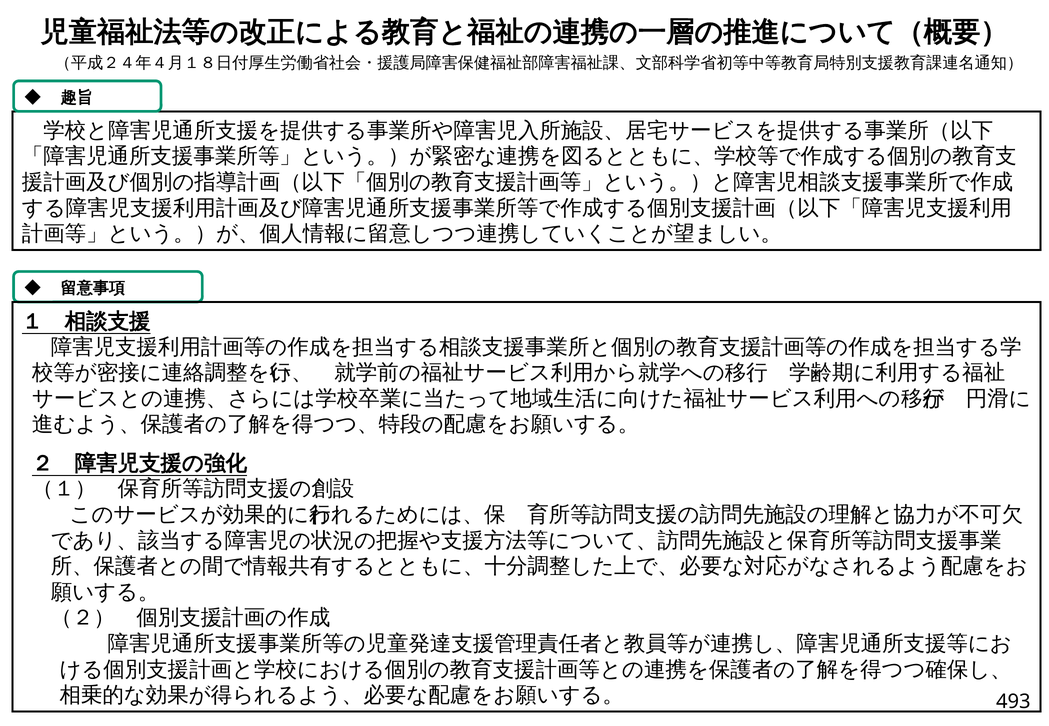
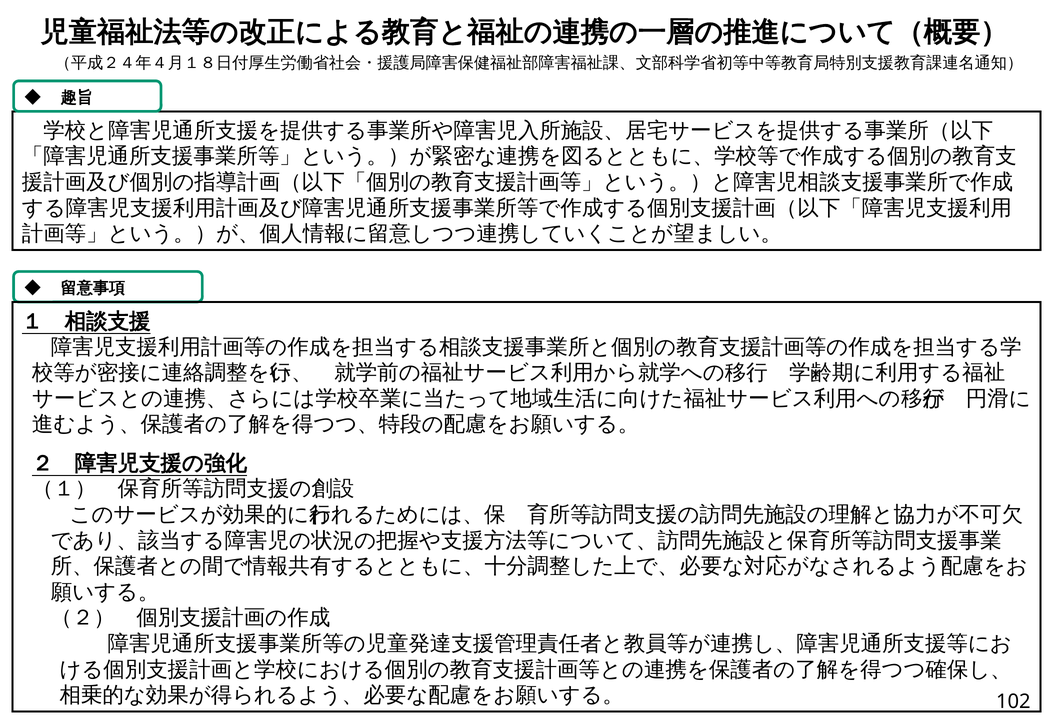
493: 493 -> 102
